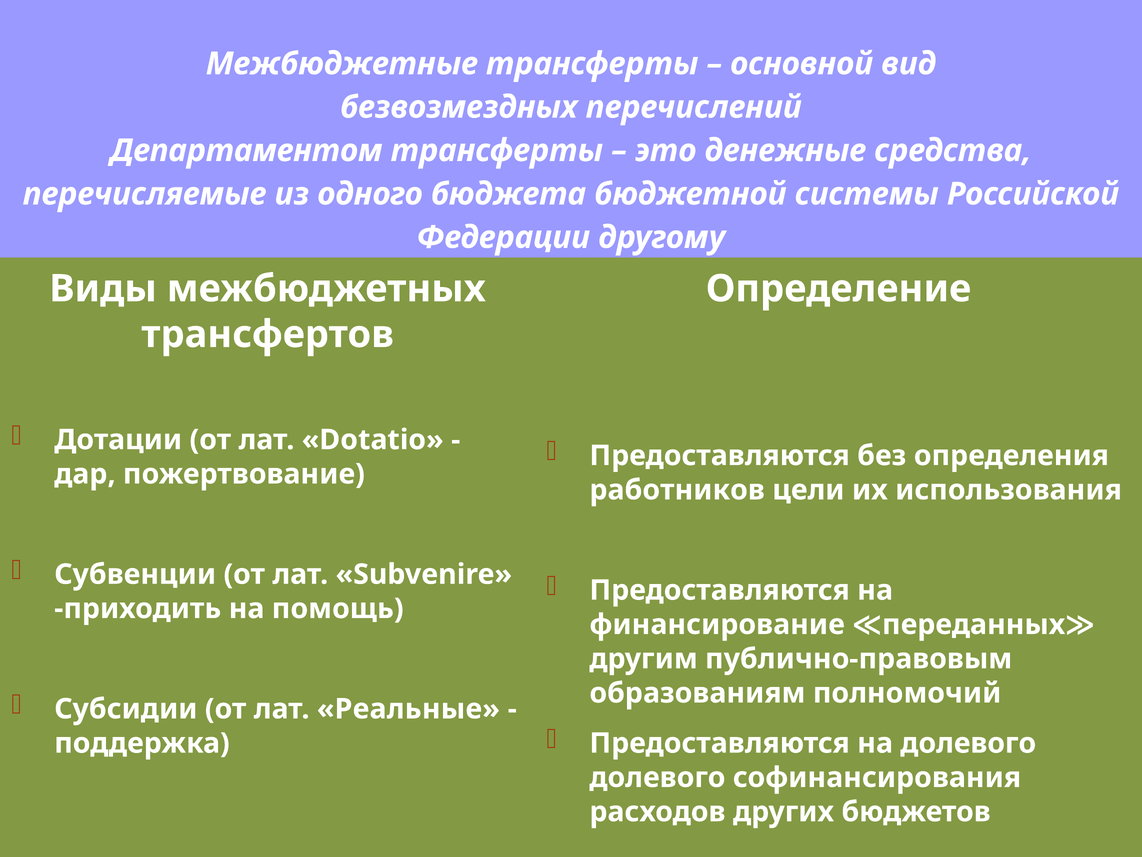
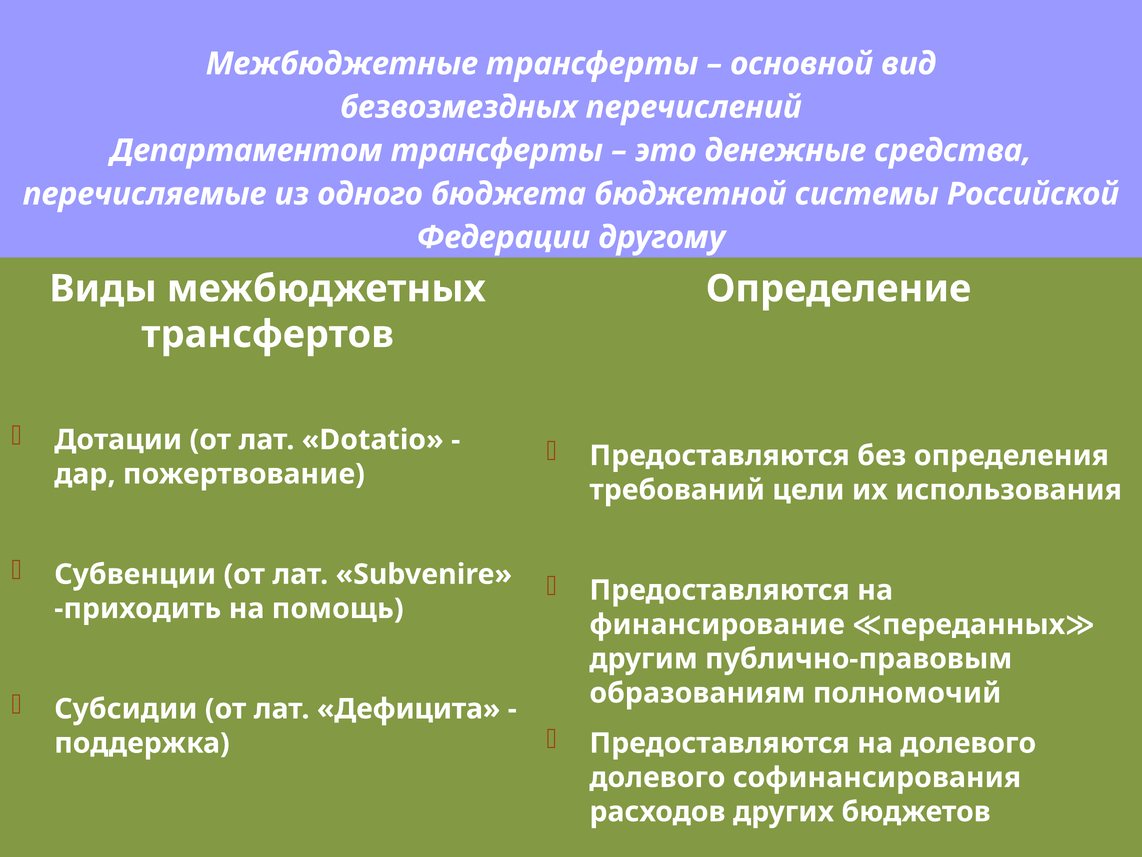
работников: работников -> требований
Реальные: Реальные -> Дефицита
